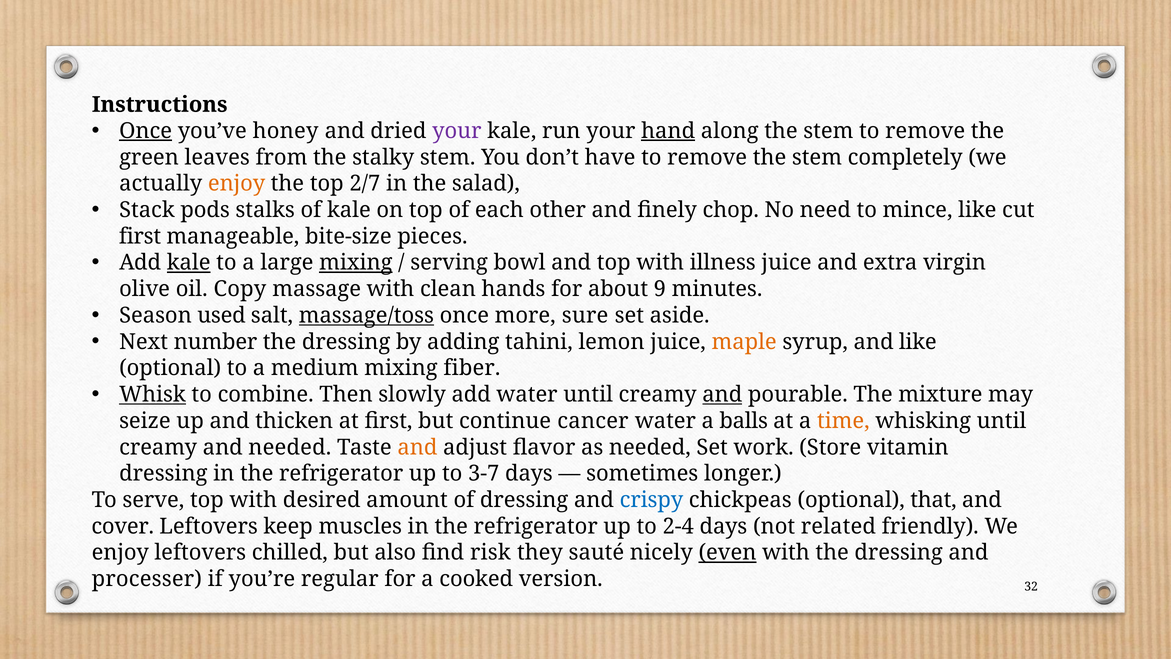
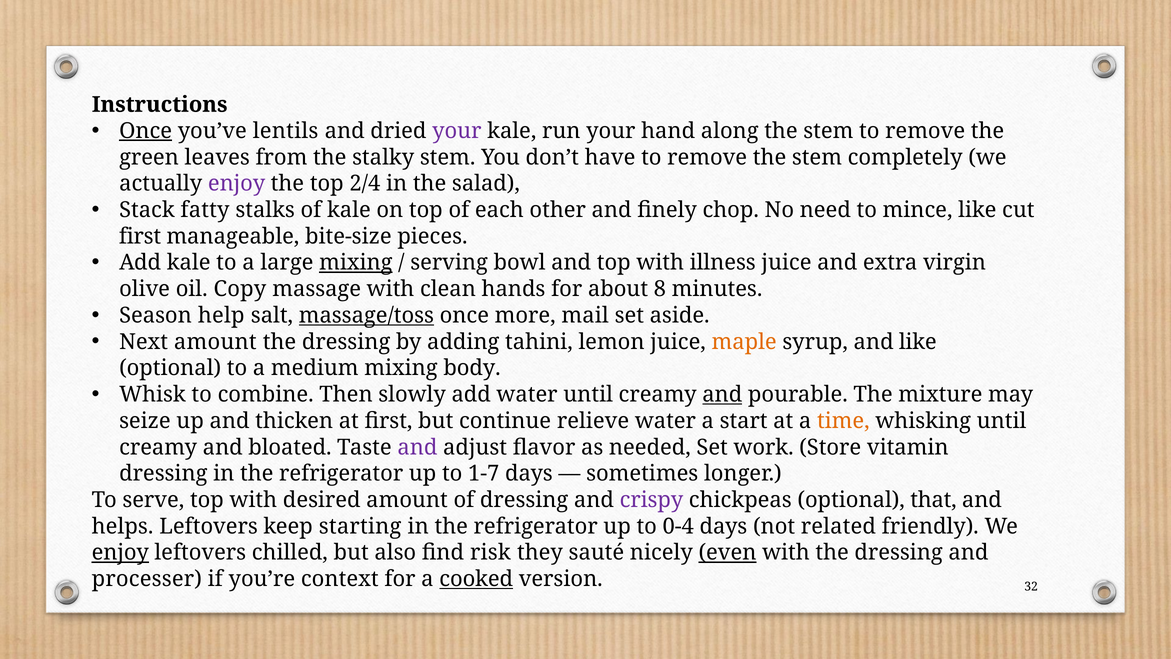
honey: honey -> lentils
hand underline: present -> none
enjoy at (237, 184) colour: orange -> purple
2/7: 2/7 -> 2/4
pods: pods -> fatty
kale at (189, 263) underline: present -> none
9: 9 -> 8
used: used -> help
sure: sure -> mail
Next number: number -> amount
fiber: fiber -> body
Whisk underline: present -> none
cancer: cancer -> relieve
balls: balls -> start
and needed: needed -> bloated
and at (417, 447) colour: orange -> purple
3-7: 3-7 -> 1-7
crispy colour: blue -> purple
cover: cover -> helps
muscles: muscles -> starting
2-4: 2-4 -> 0-4
enjoy at (120, 552) underline: none -> present
regular: regular -> context
cooked underline: none -> present
